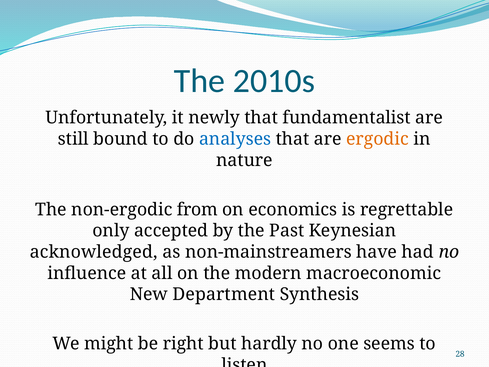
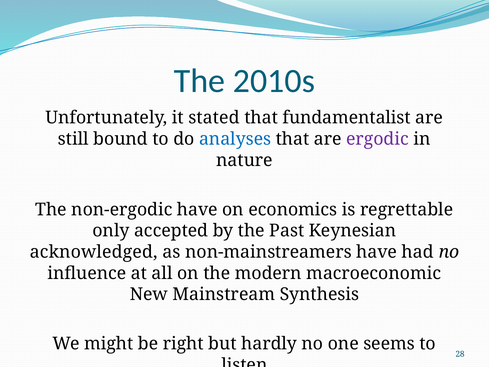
newly: newly -> stated
ergodic colour: orange -> purple
non-ergodic from: from -> have
Department: Department -> Mainstream
